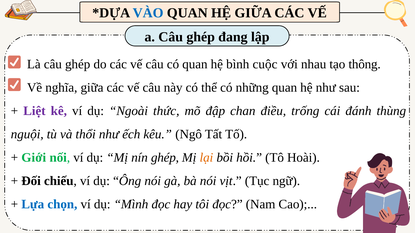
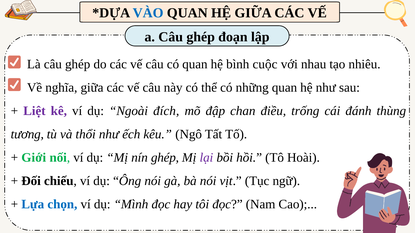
đang: đang -> đoạn
thông: thông -> nhiêu
thức: thức -> đích
nguội: nguội -> tương
lại colour: orange -> purple
